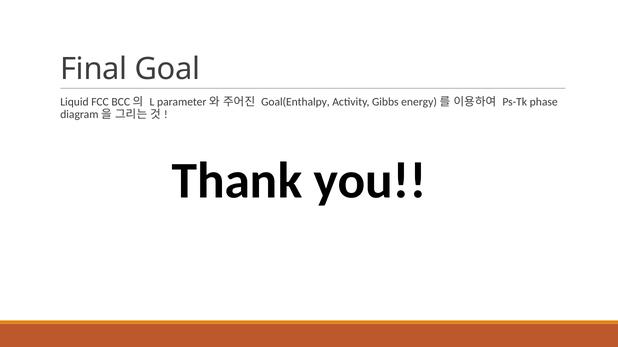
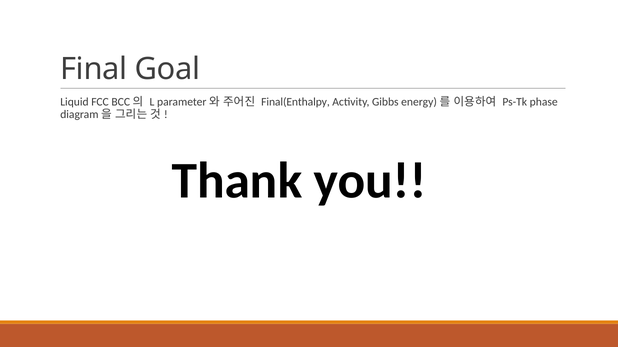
Goal(Enthalpy: Goal(Enthalpy -> Final(Enthalpy
